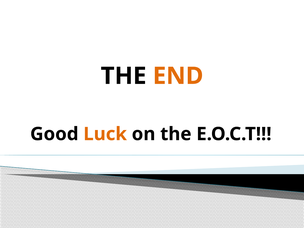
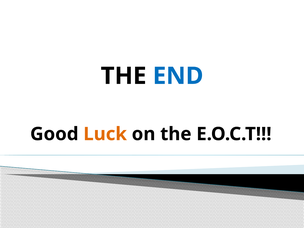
END colour: orange -> blue
